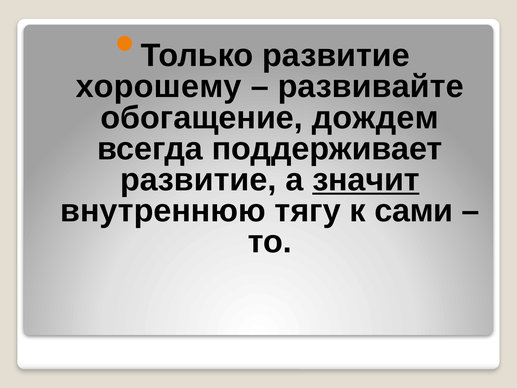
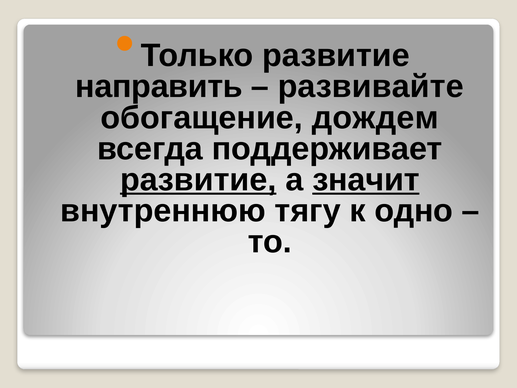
хорошему: хорошему -> направить
развитие at (198, 180) underline: none -> present
сами: сами -> одно
